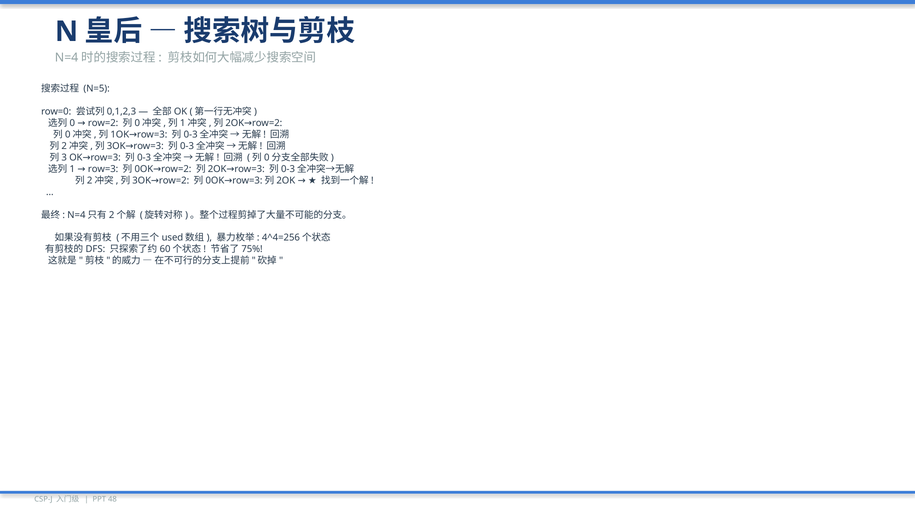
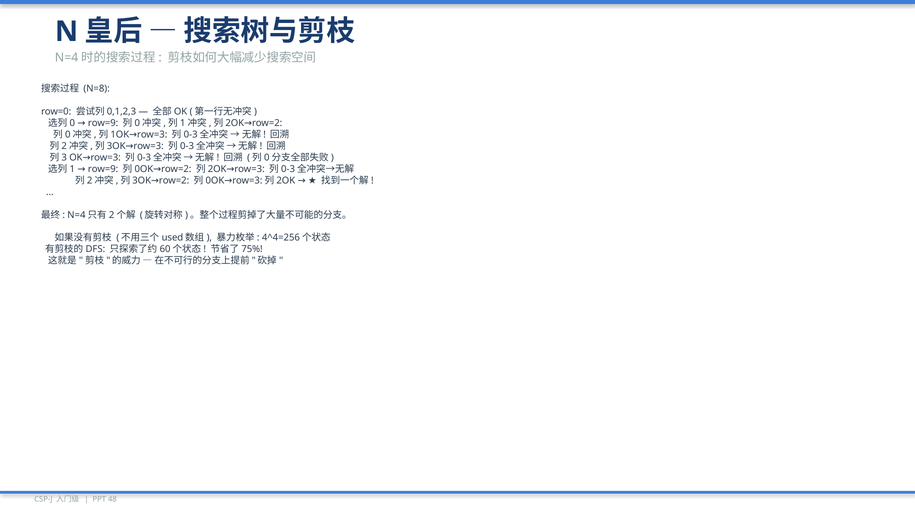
N=5: N=5 -> N=8
row=2 at (103, 123): row=2 -> row=9
row=3 at (103, 169): row=3 -> row=9
